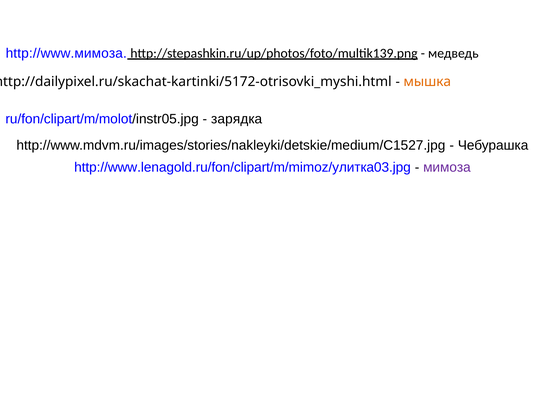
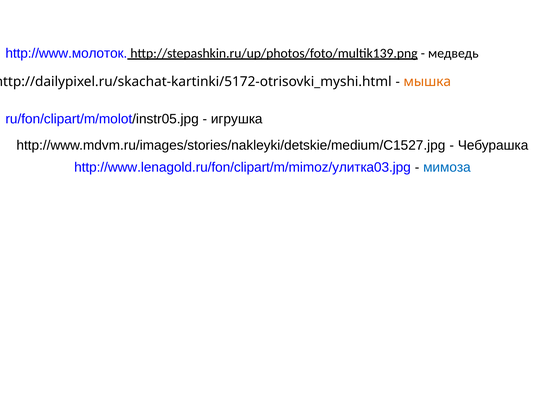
http://www.мимоза: http://www.мимоза -> http://www.молоток
зарядка: зарядка -> игрушка
мимоза colour: purple -> blue
